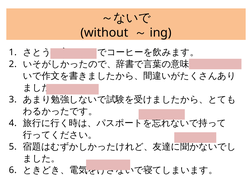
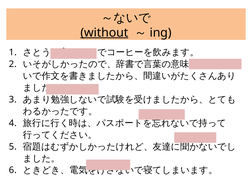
without underline: none -> present
